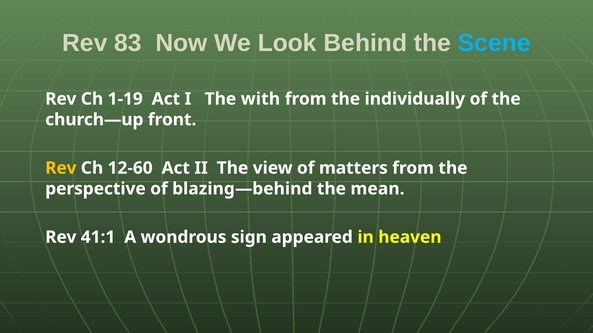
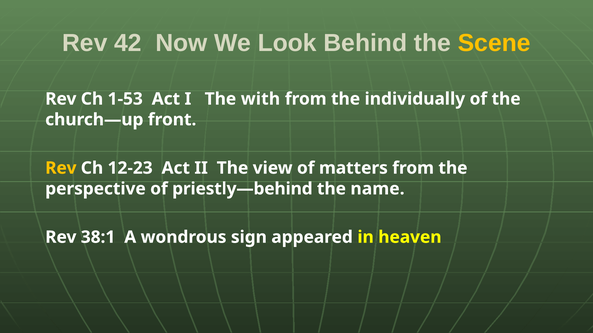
83: 83 -> 42
Scene colour: light blue -> yellow
1-19: 1-19 -> 1-53
12-60: 12-60 -> 12-23
blazing—behind: blazing—behind -> priestly—behind
mean: mean -> name
41:1: 41:1 -> 38:1
